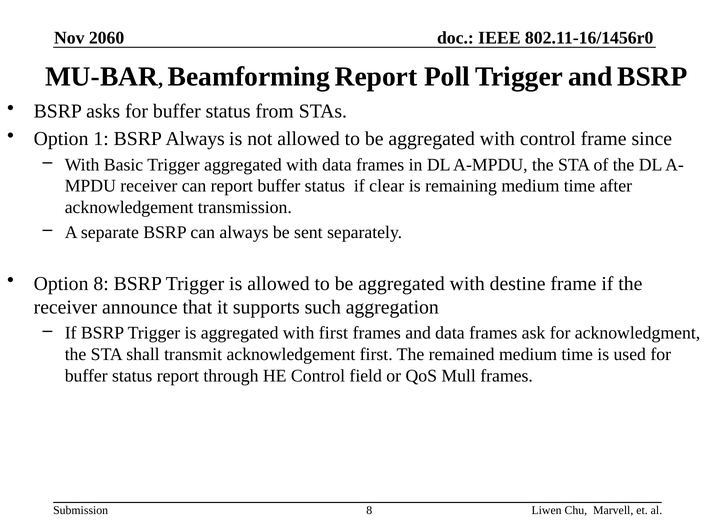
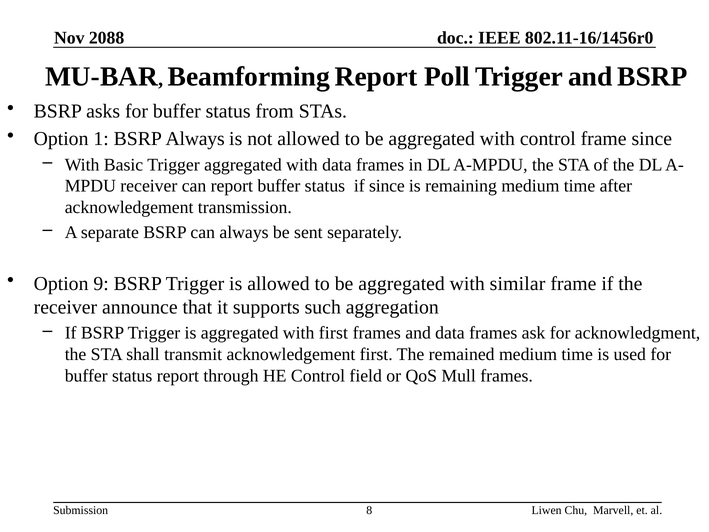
2060: 2060 -> 2088
if clear: clear -> since
Option 8: 8 -> 9
destine: destine -> similar
